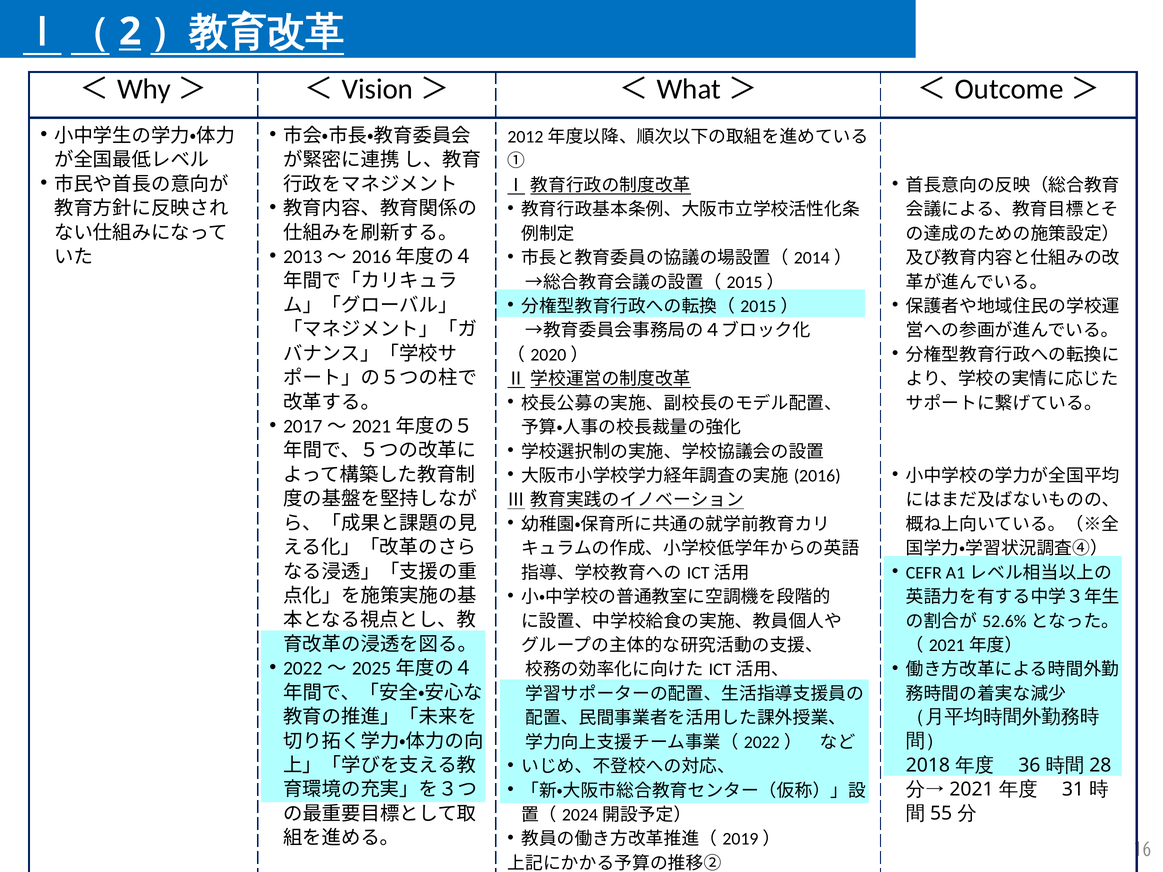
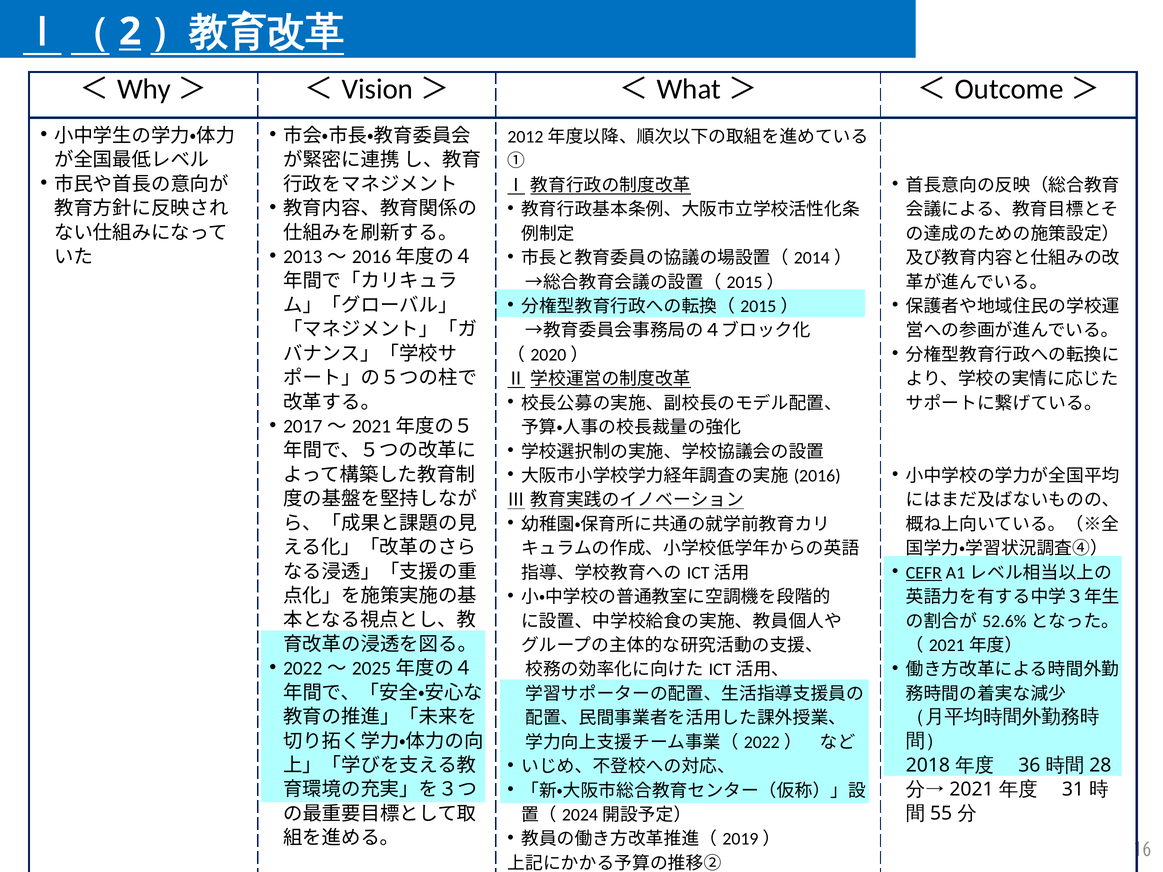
CEFR underline: none -> present
